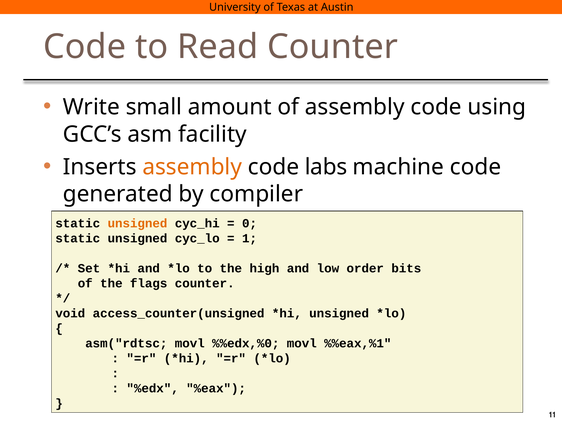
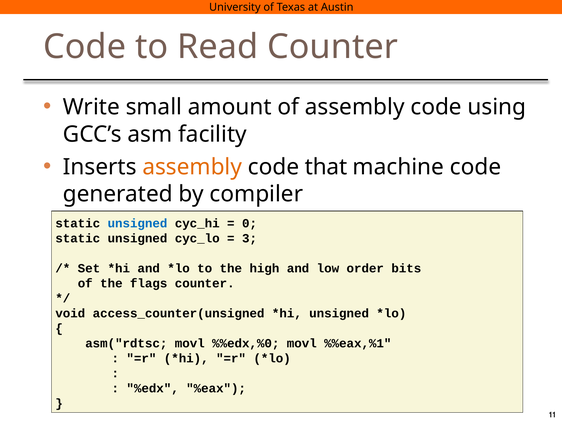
labs: labs -> that
unsigned at (137, 223) colour: orange -> blue
1: 1 -> 3
